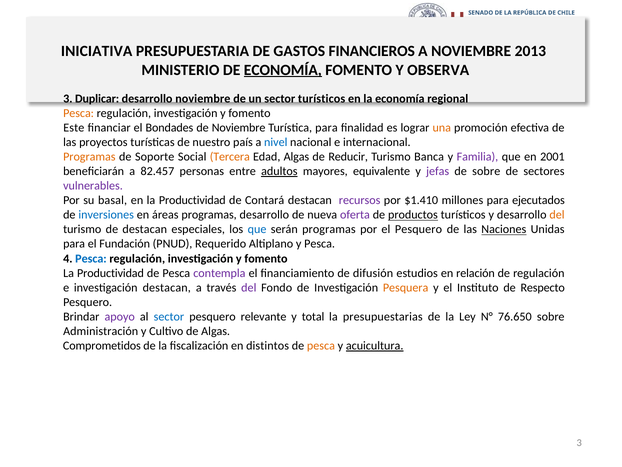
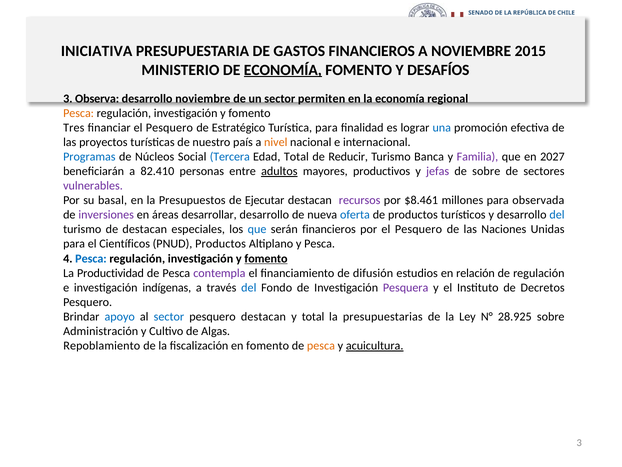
2013: 2013 -> 2015
OBSERVA: OBSERVA -> DESAFÍOS
Duplicar: Duplicar -> Observa
sector turísticos: turísticos -> permiten
Este: Este -> Tres
financiar el Bondades: Bondades -> Pesquero
de Noviembre: Noviembre -> Estratégico
una colour: orange -> blue
nivel colour: blue -> orange
Programas at (89, 157) colour: orange -> blue
Soporte: Soporte -> Núcleos
Tercera colour: orange -> blue
Edad Algas: Algas -> Total
2001: 2001 -> 2027
82.457: 82.457 -> 82.410
equivalente: equivalente -> productivos
en la Productividad: Productividad -> Presupuestos
Contará: Contará -> Ejecutar
$1.410: $1.410 -> $8.461
ejecutados: ejecutados -> observada
inversiones colour: blue -> purple
áreas programas: programas -> desarrollar
oferta colour: purple -> blue
productos at (413, 215) underline: present -> none
del at (557, 215) colour: orange -> blue
serán programas: programas -> financieros
Naciones underline: present -> none
Fundación: Fundación -> Científicos
PNUD Requerido: Requerido -> Productos
fomento at (266, 258) underline: none -> present
investigación destacan: destacan -> indígenas
del at (249, 287) colour: purple -> blue
Pesquera colour: orange -> purple
Respecto: Respecto -> Decretos
apoyo colour: purple -> blue
pesquero relevante: relevante -> destacan
76.650: 76.650 -> 28.925
Comprometidos: Comprometidos -> Repoblamiento
en distintos: distintos -> fomento
